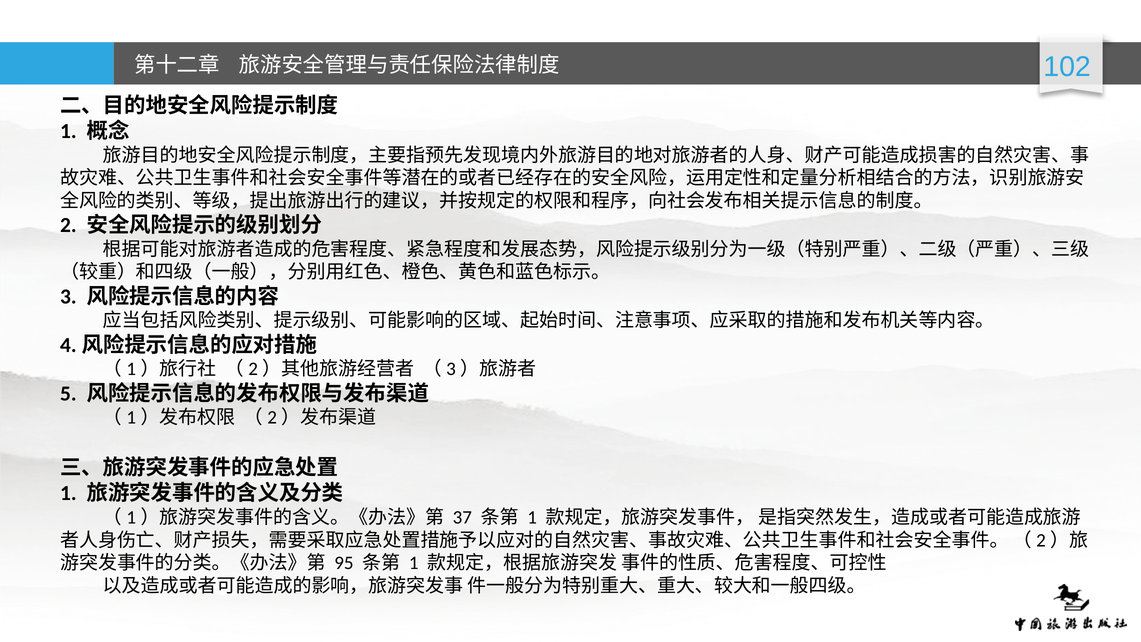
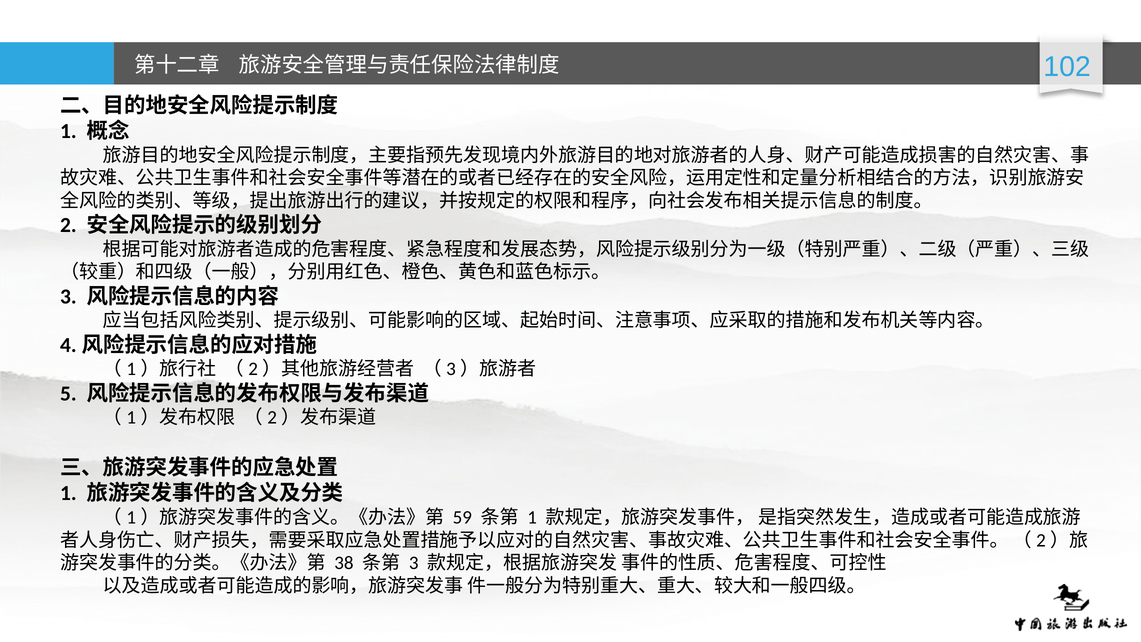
37: 37 -> 59
95: 95 -> 38
1 at (414, 563): 1 -> 3
